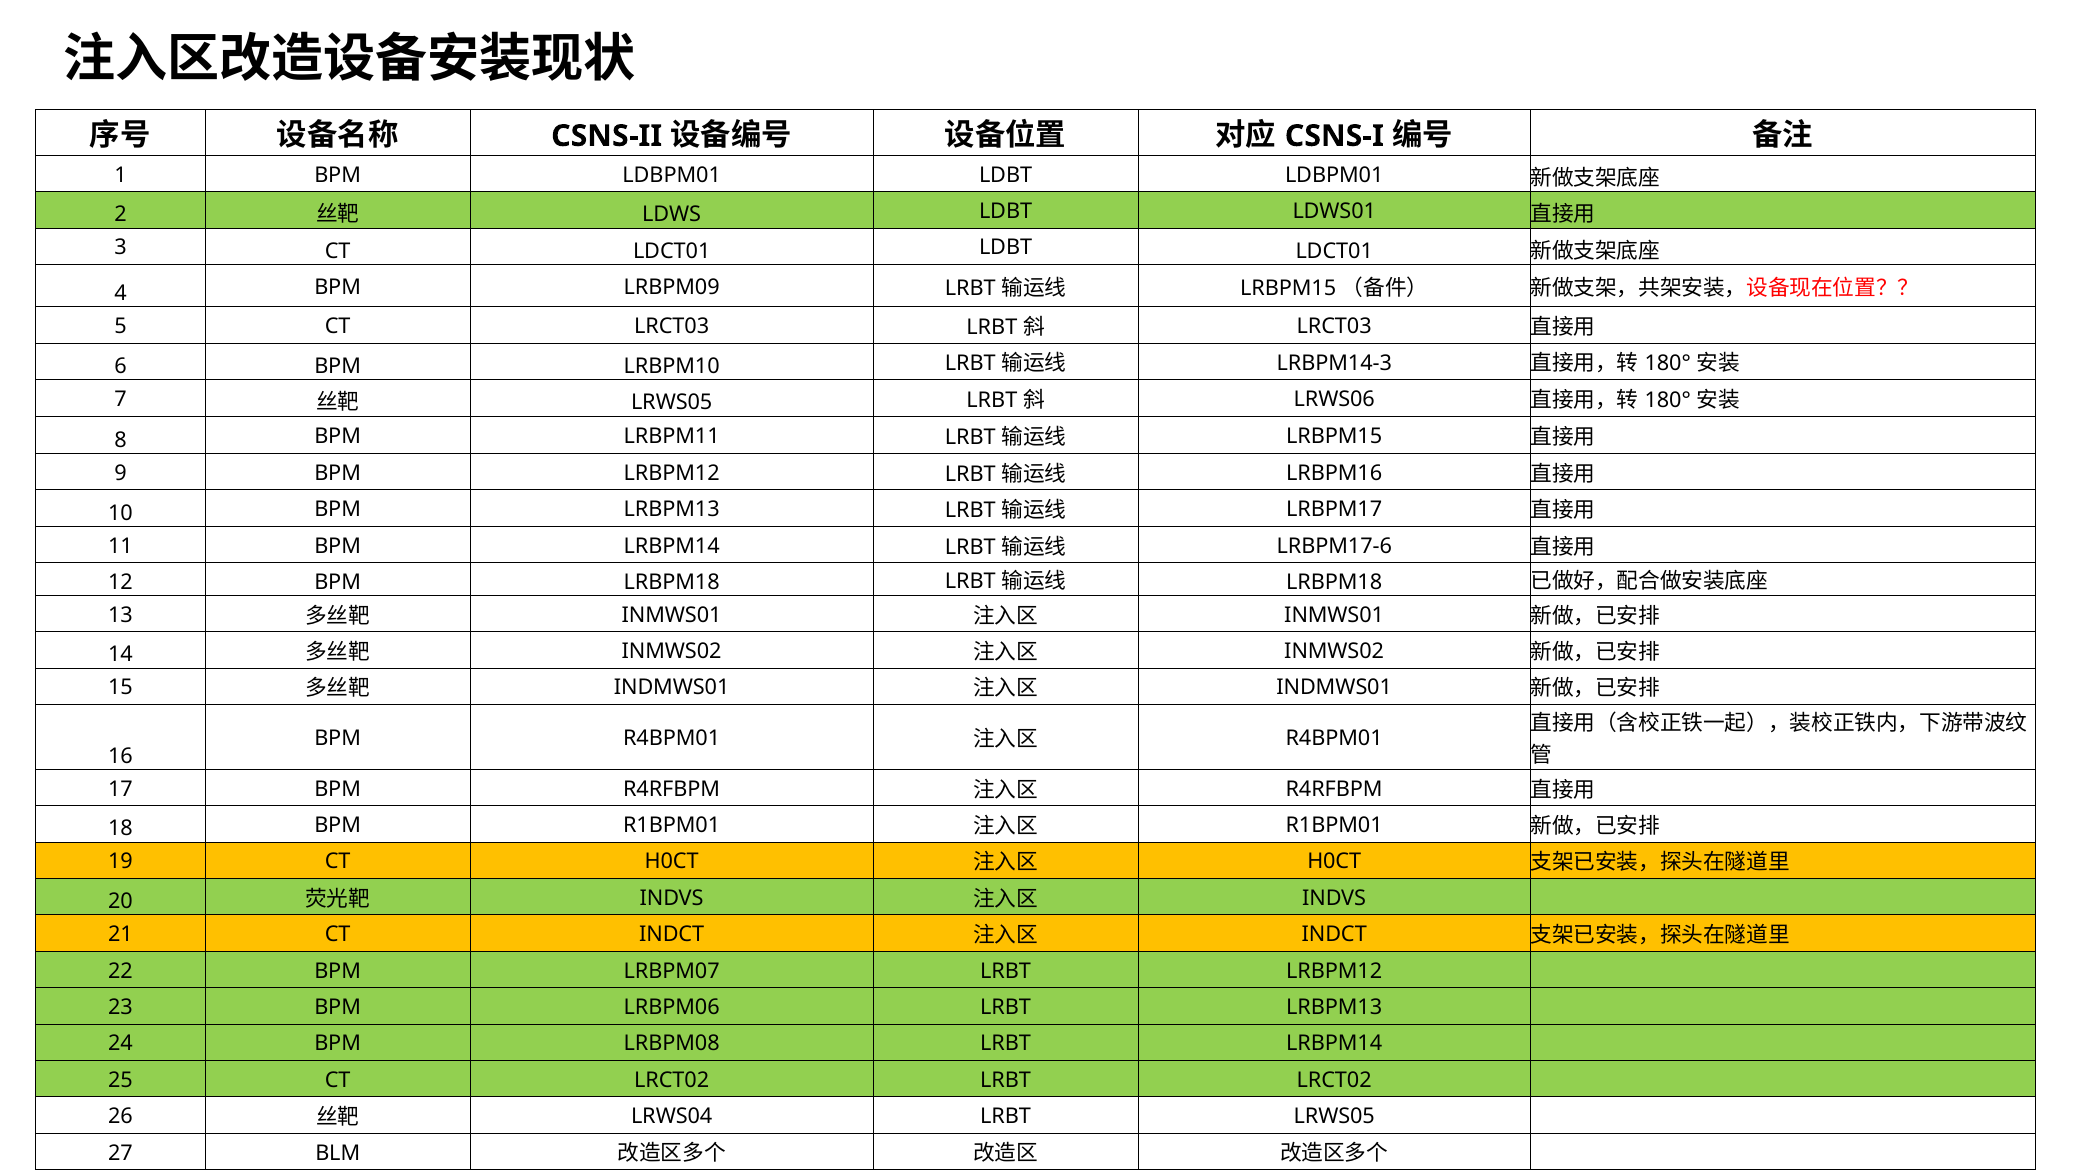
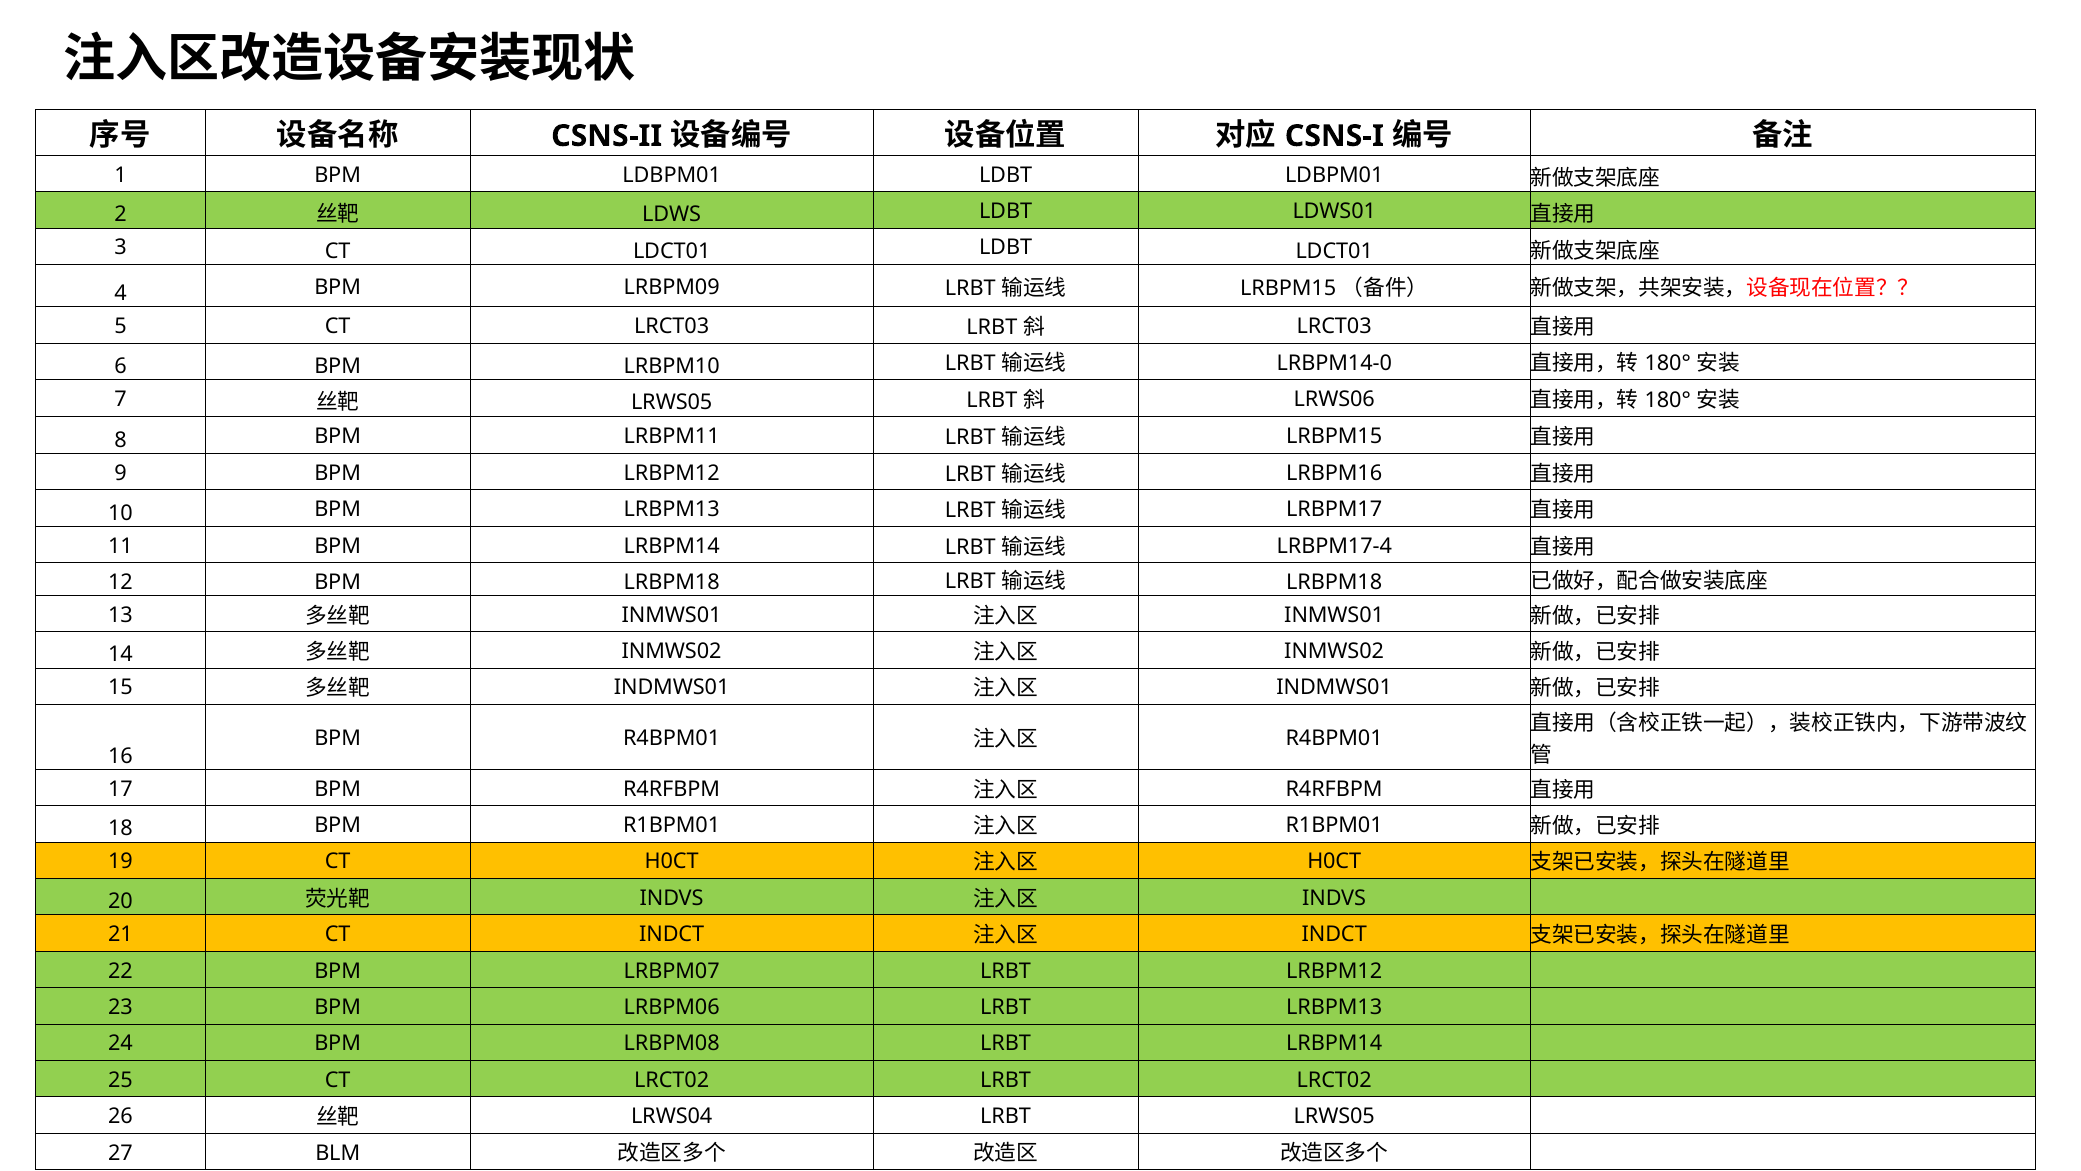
LRBPM14-3: LRBPM14-3 -> LRBPM14-0
LRBPM17-6: LRBPM17-6 -> LRBPM17-4
